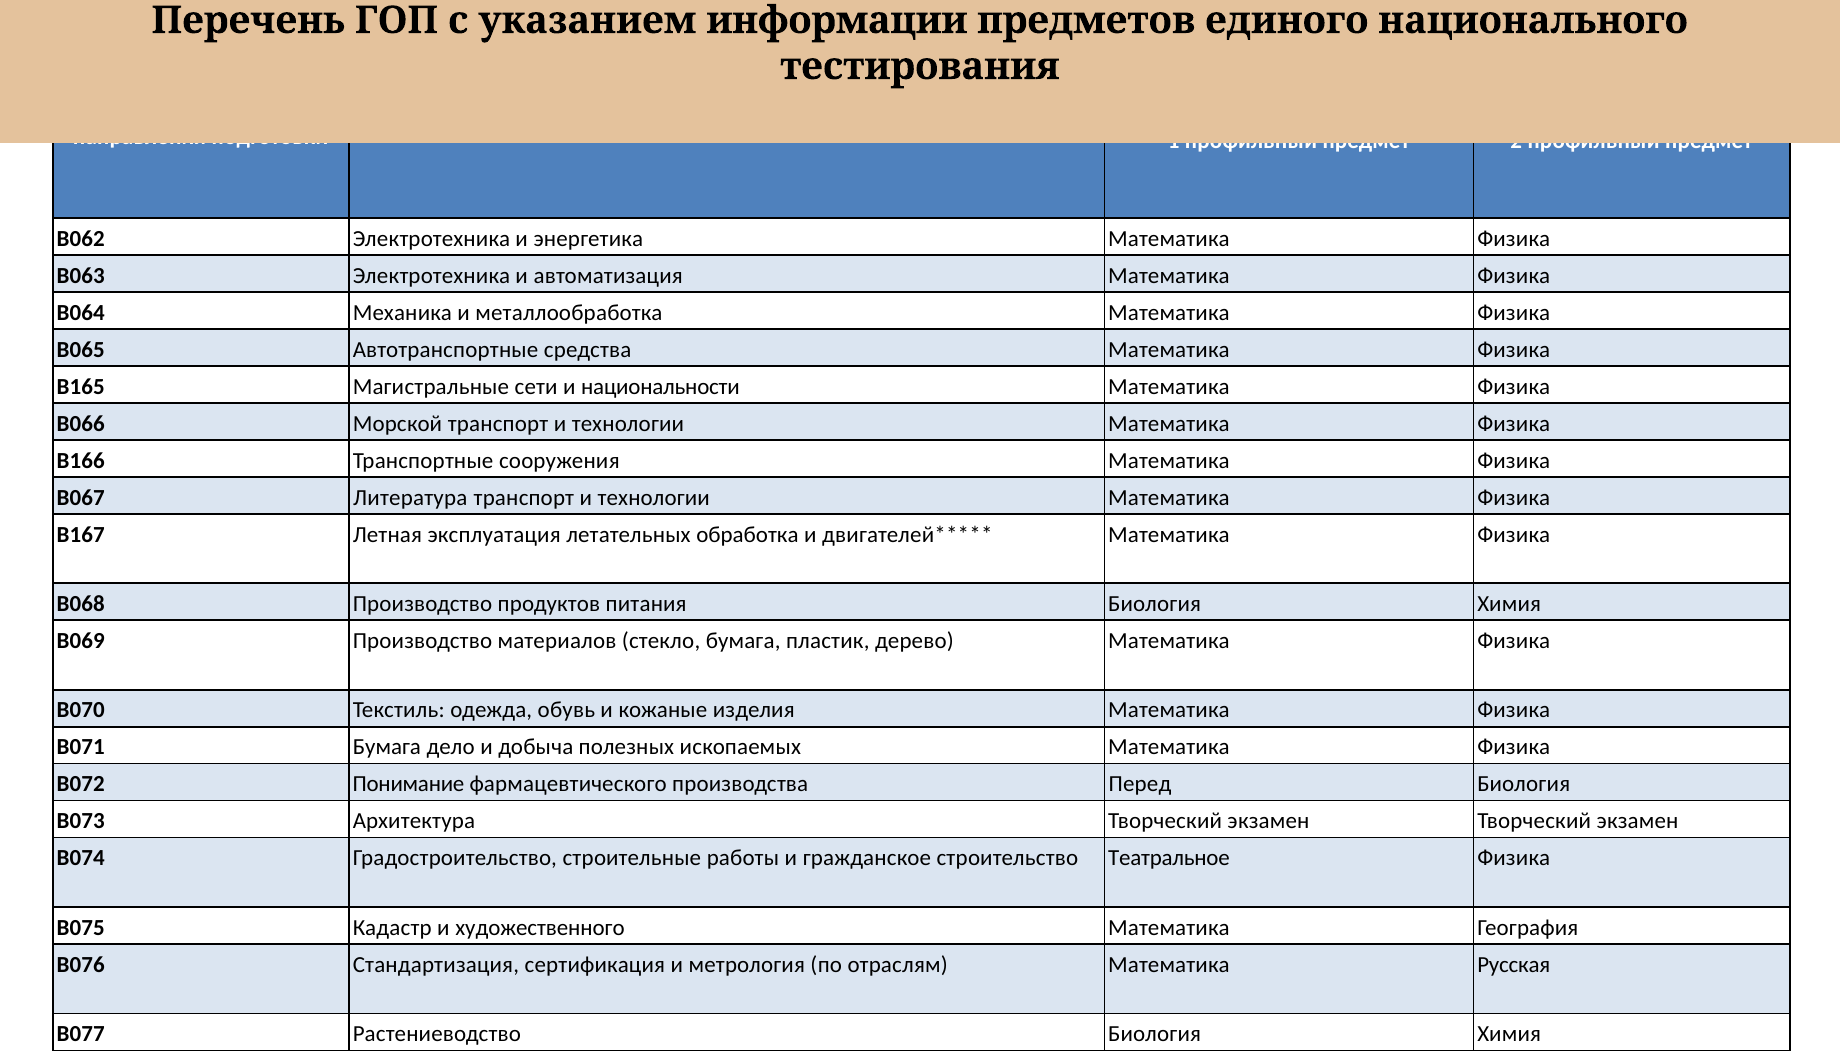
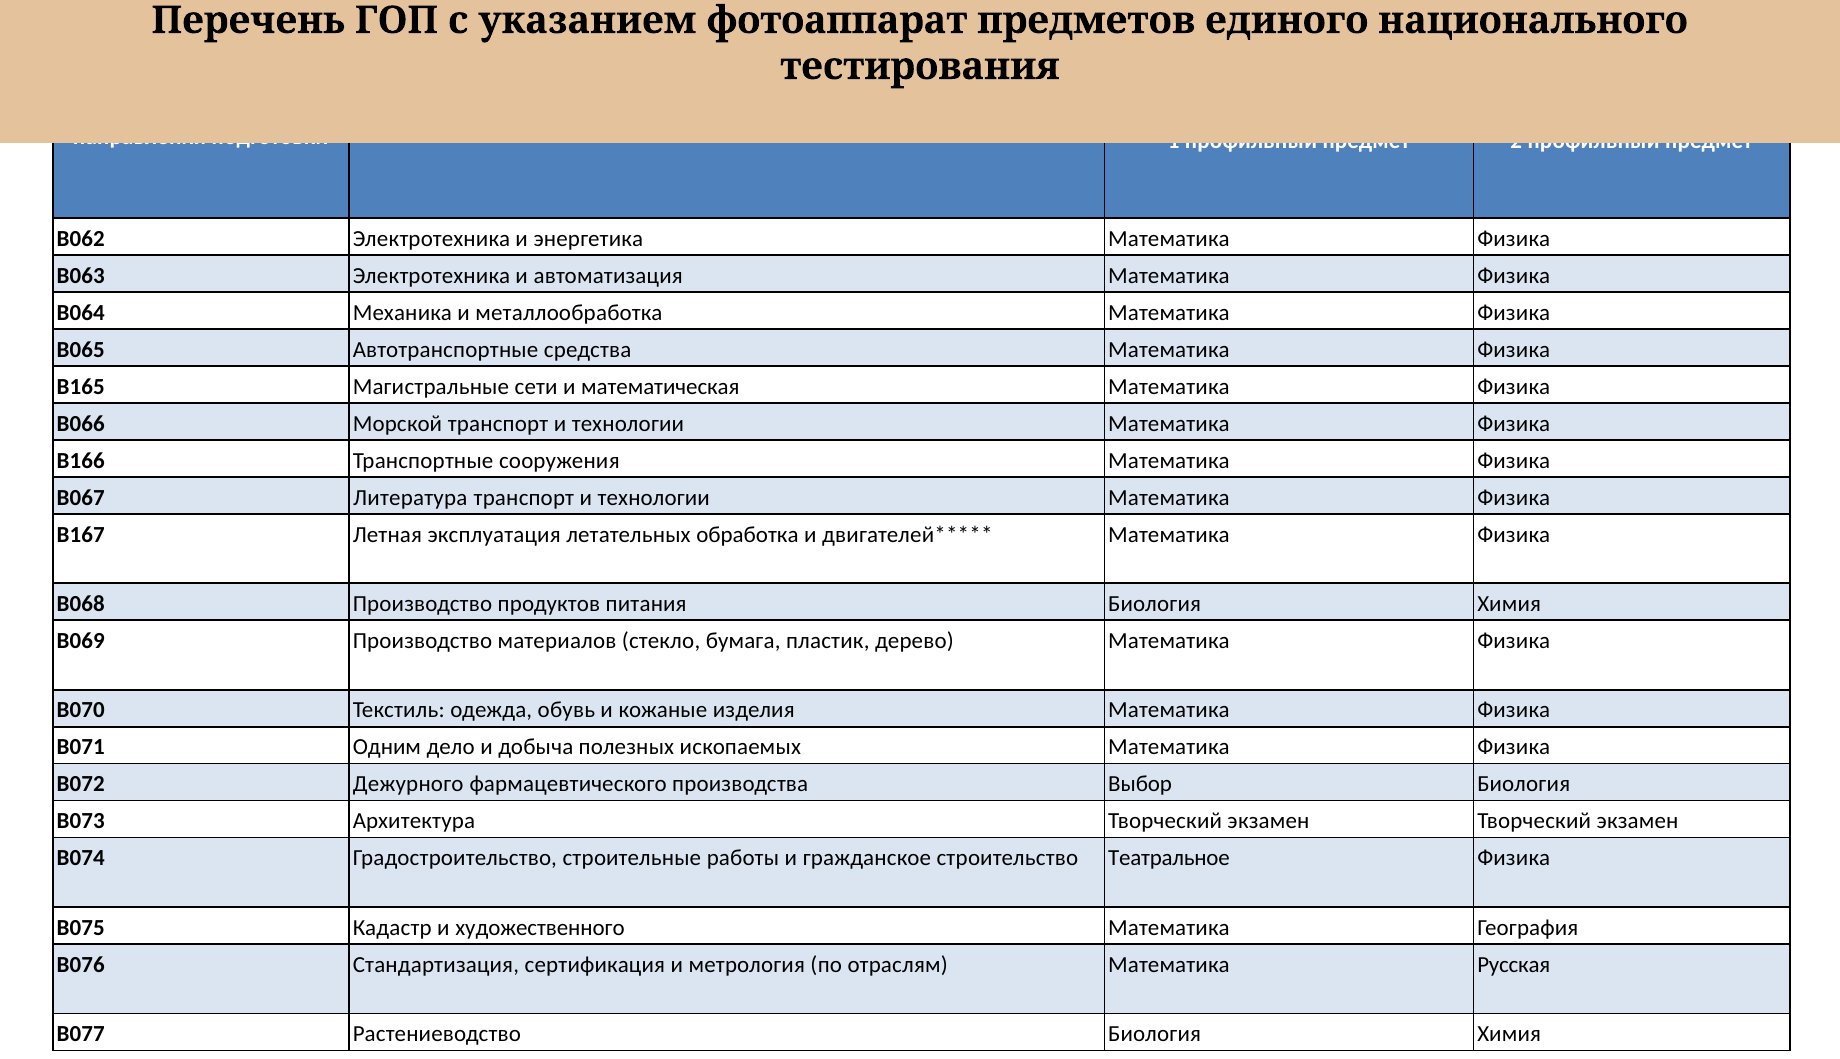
информации: информации -> фотоаппарат
национальности: национальности -> математическая
В071 Бумага: Бумага -> Одним
Понимание: Понимание -> Дежурного
Перед: Перед -> Выбор
